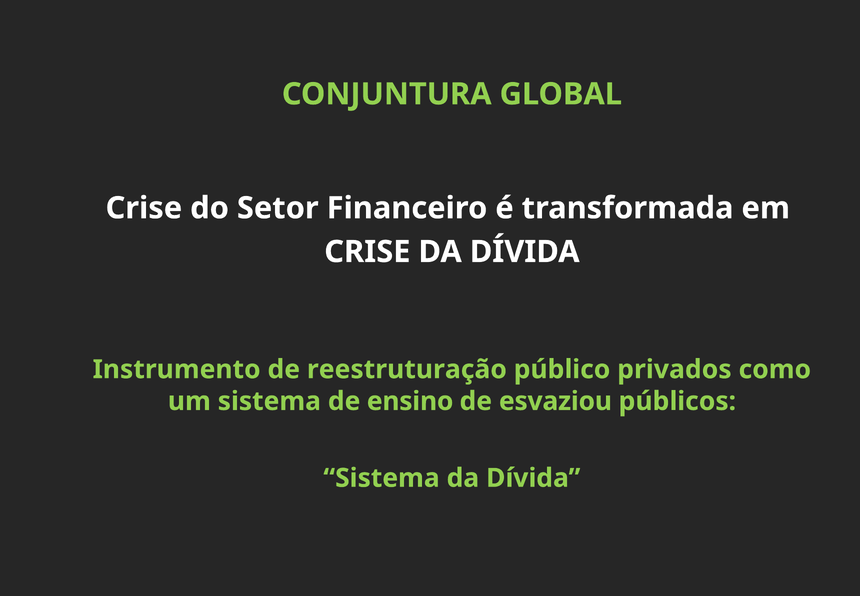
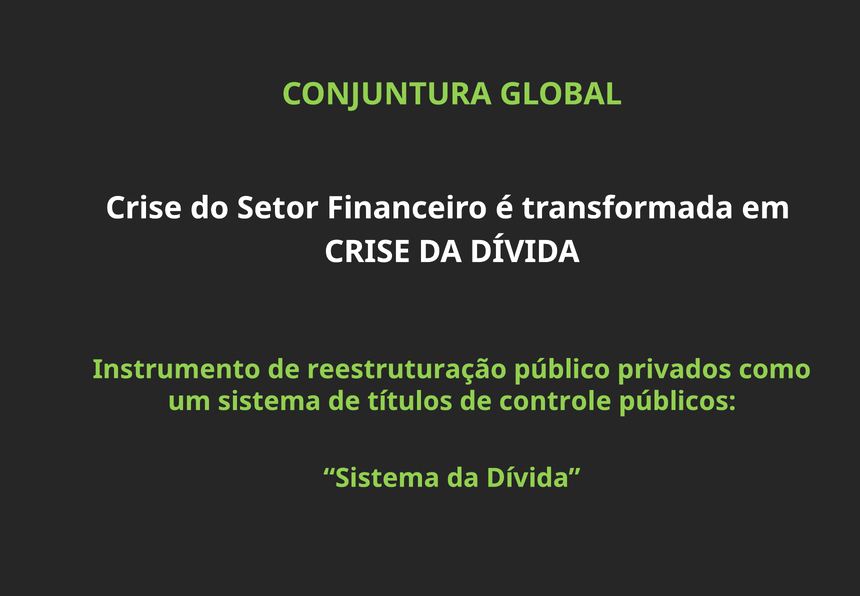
ensino: ensino -> títulos
esvaziou: esvaziou -> controle
